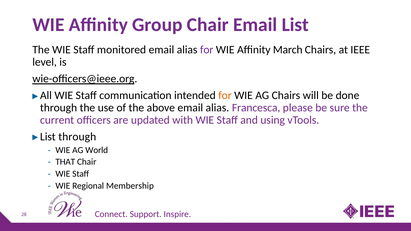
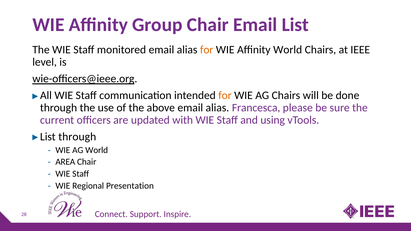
for at (207, 50) colour: purple -> orange
Affinity March: March -> World
THAT: THAT -> AREA
Membership: Membership -> Presentation
